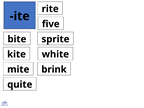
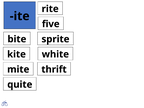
brink: brink -> thrift
